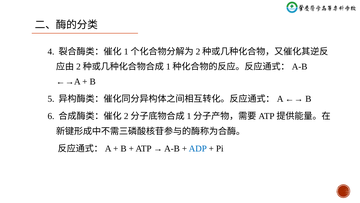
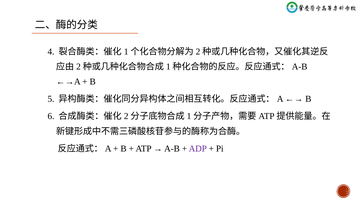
ADP colour: blue -> purple
